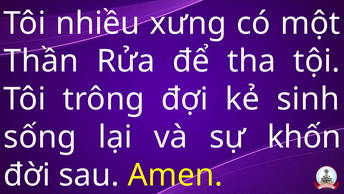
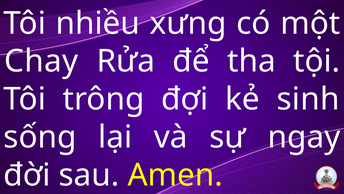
Thần: Thần -> Chay
khốn: khốn -> ngay
